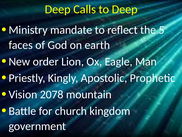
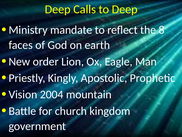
5: 5 -> 8
2078: 2078 -> 2004
